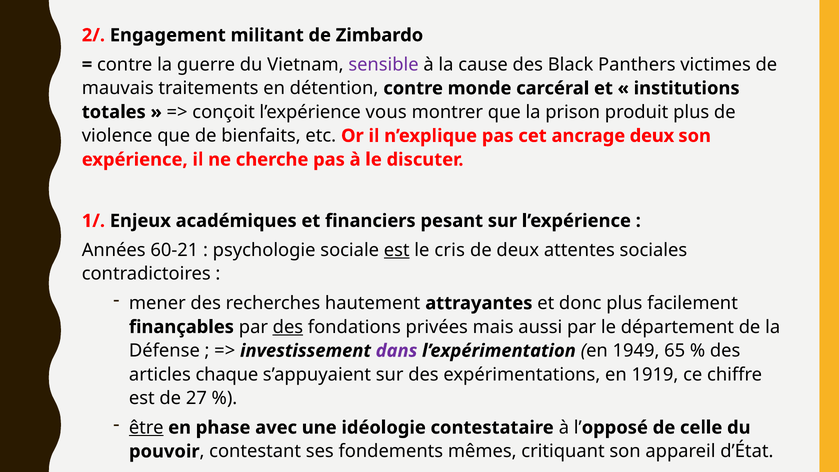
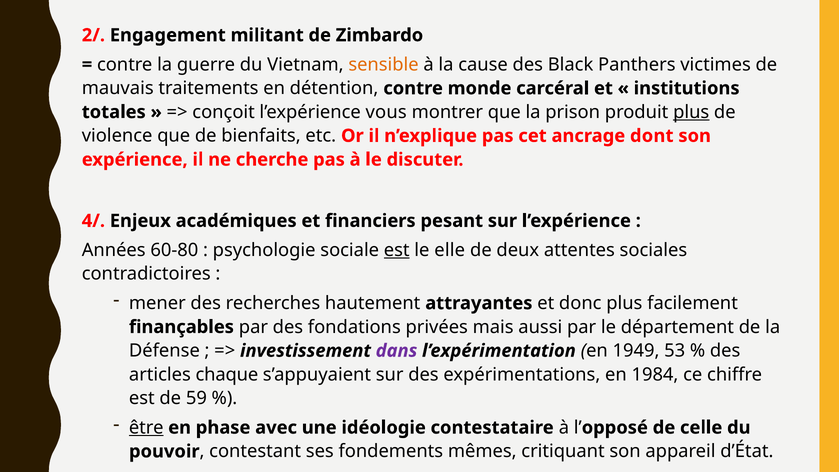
sensible colour: purple -> orange
plus at (691, 112) underline: none -> present
ancrage deux: deux -> dont
1/: 1/ -> 4/
60-21: 60-21 -> 60-80
cris: cris -> elle
des at (288, 327) underline: present -> none
65: 65 -> 53
1919: 1919 -> 1984
27: 27 -> 59
